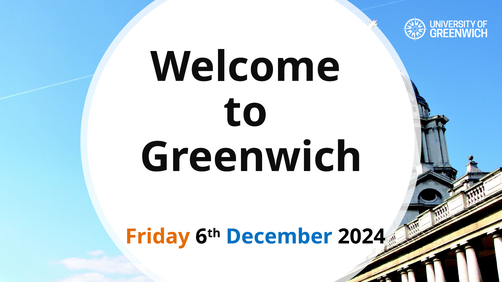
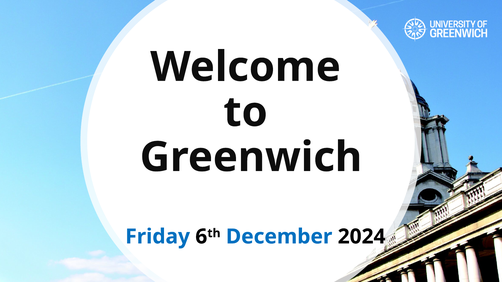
Friday colour: orange -> blue
